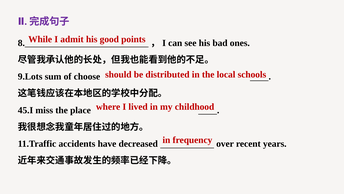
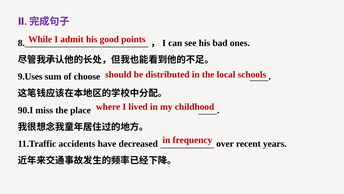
9.Lots: 9.Lots -> 9.Uses
45.I: 45.I -> 90.I
